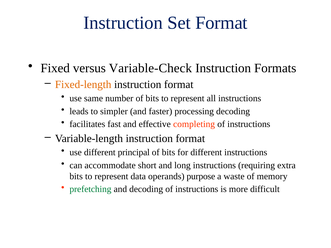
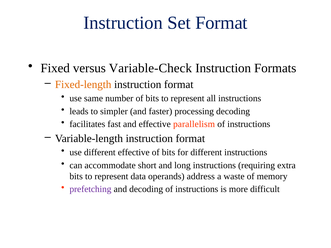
completing: completing -> parallelism
different principal: principal -> effective
purpose: purpose -> address
prefetching colour: green -> purple
